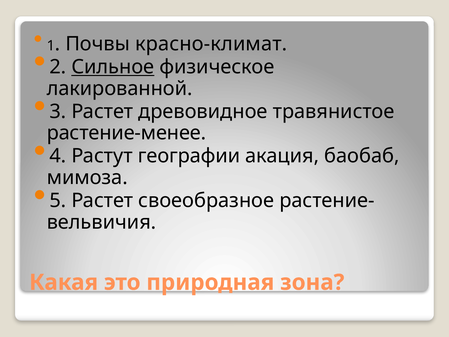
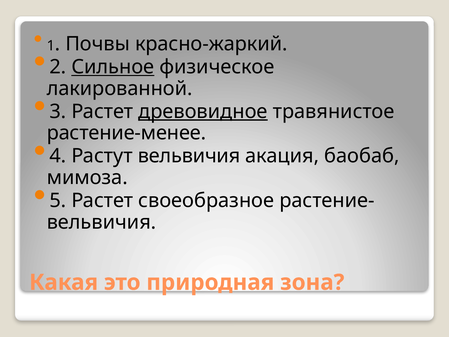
красно-климат: красно-климат -> красно-жаркий
древовидное underline: none -> present
Растут географии: географии -> вельвичия
